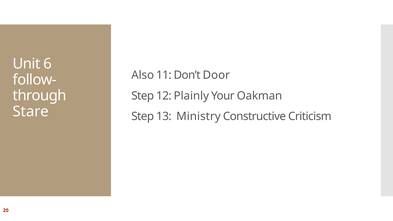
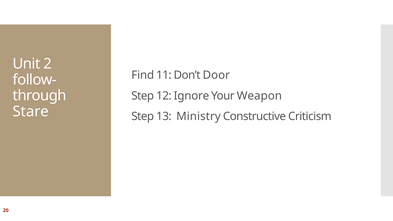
6: 6 -> 2
Also: Also -> Find
Plainly: Plainly -> Ignore
Oakman: Oakman -> Weapon
